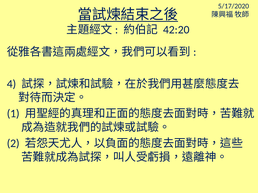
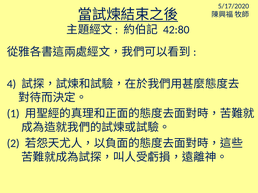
42:20: 42:20 -> 42:80
